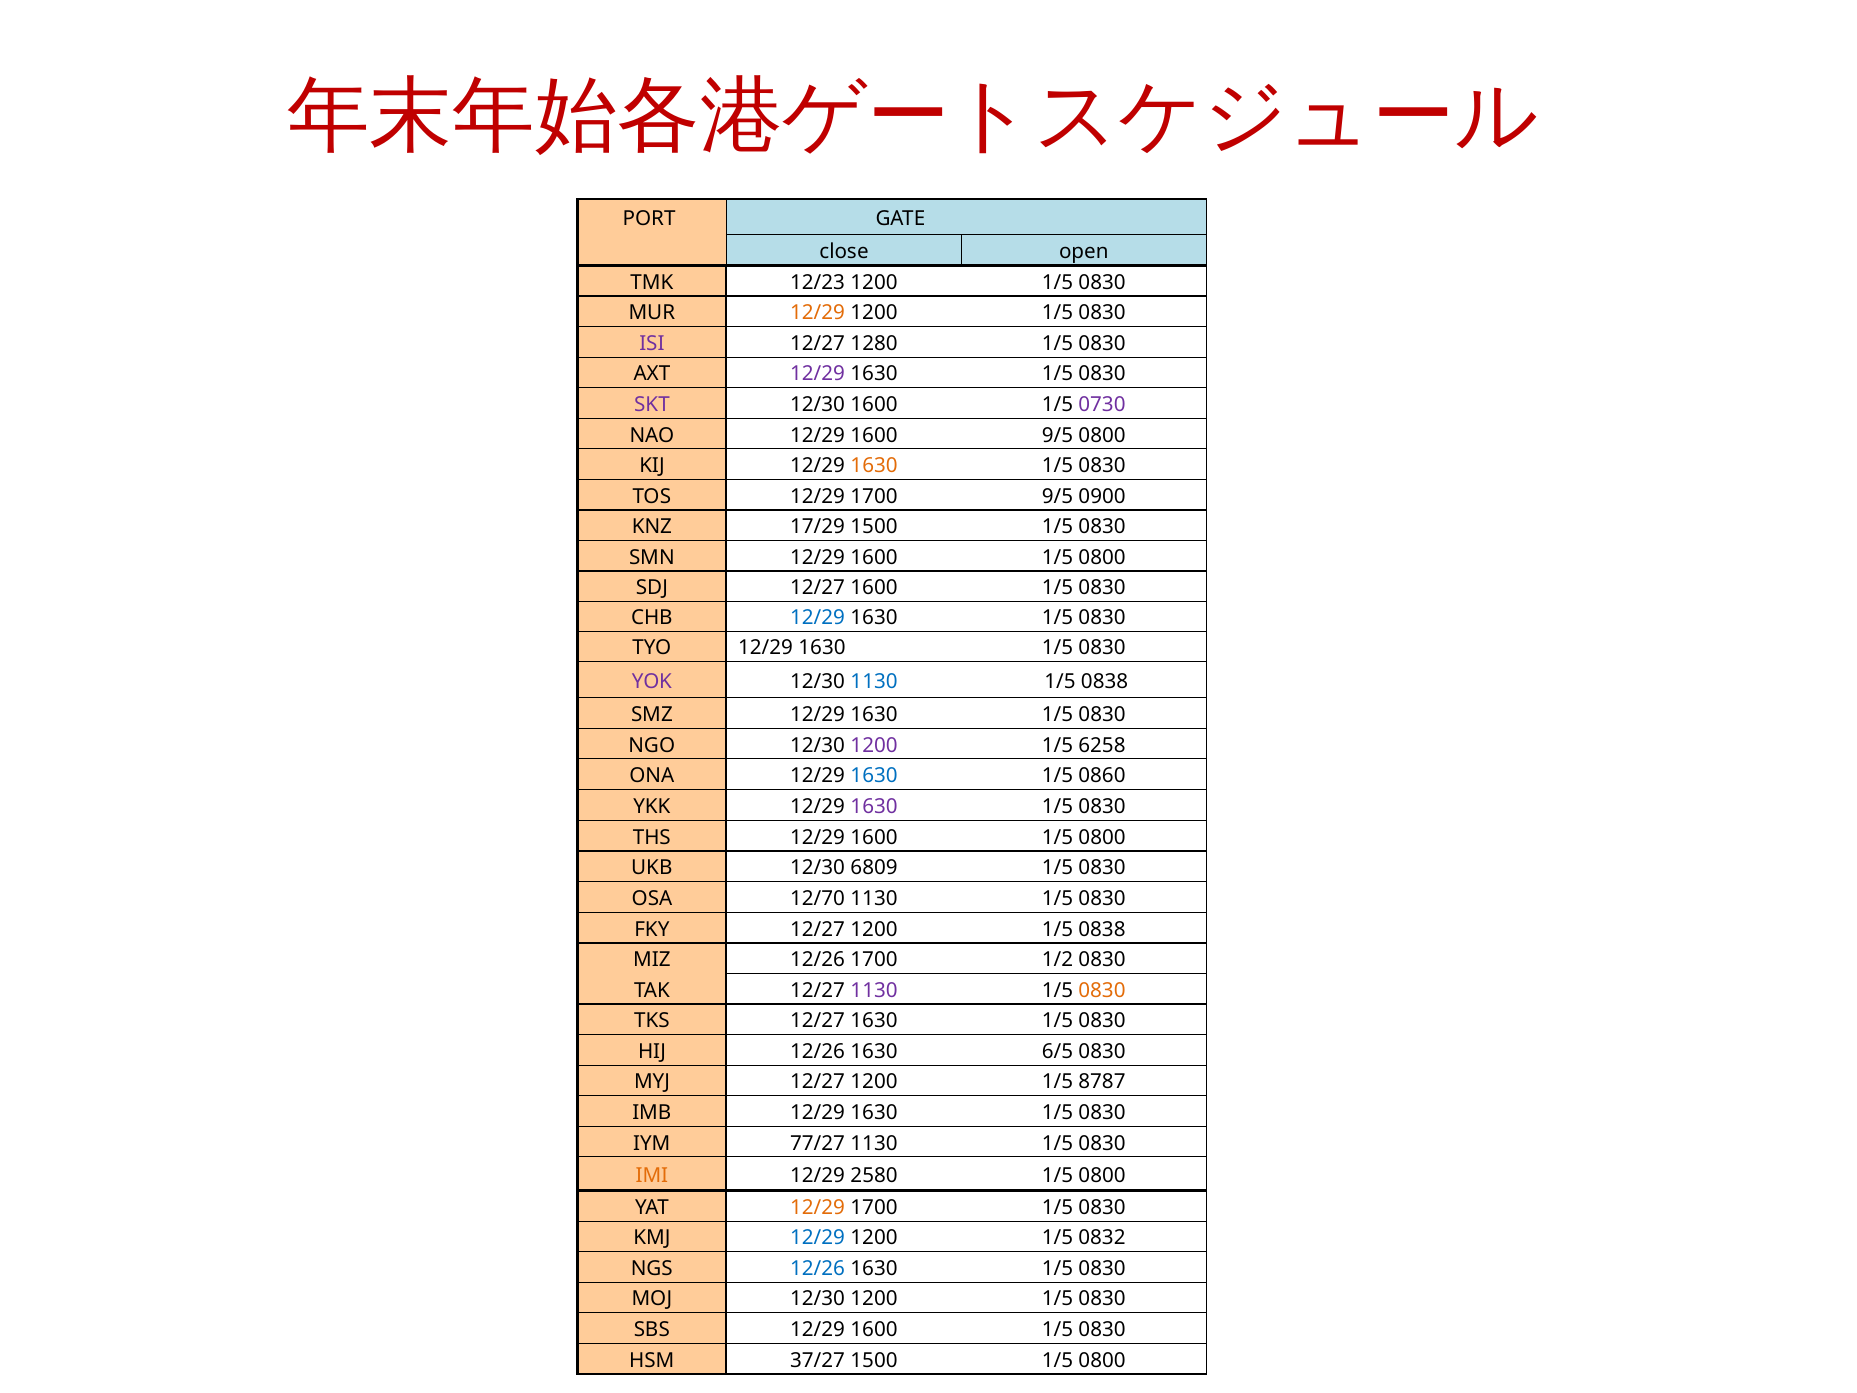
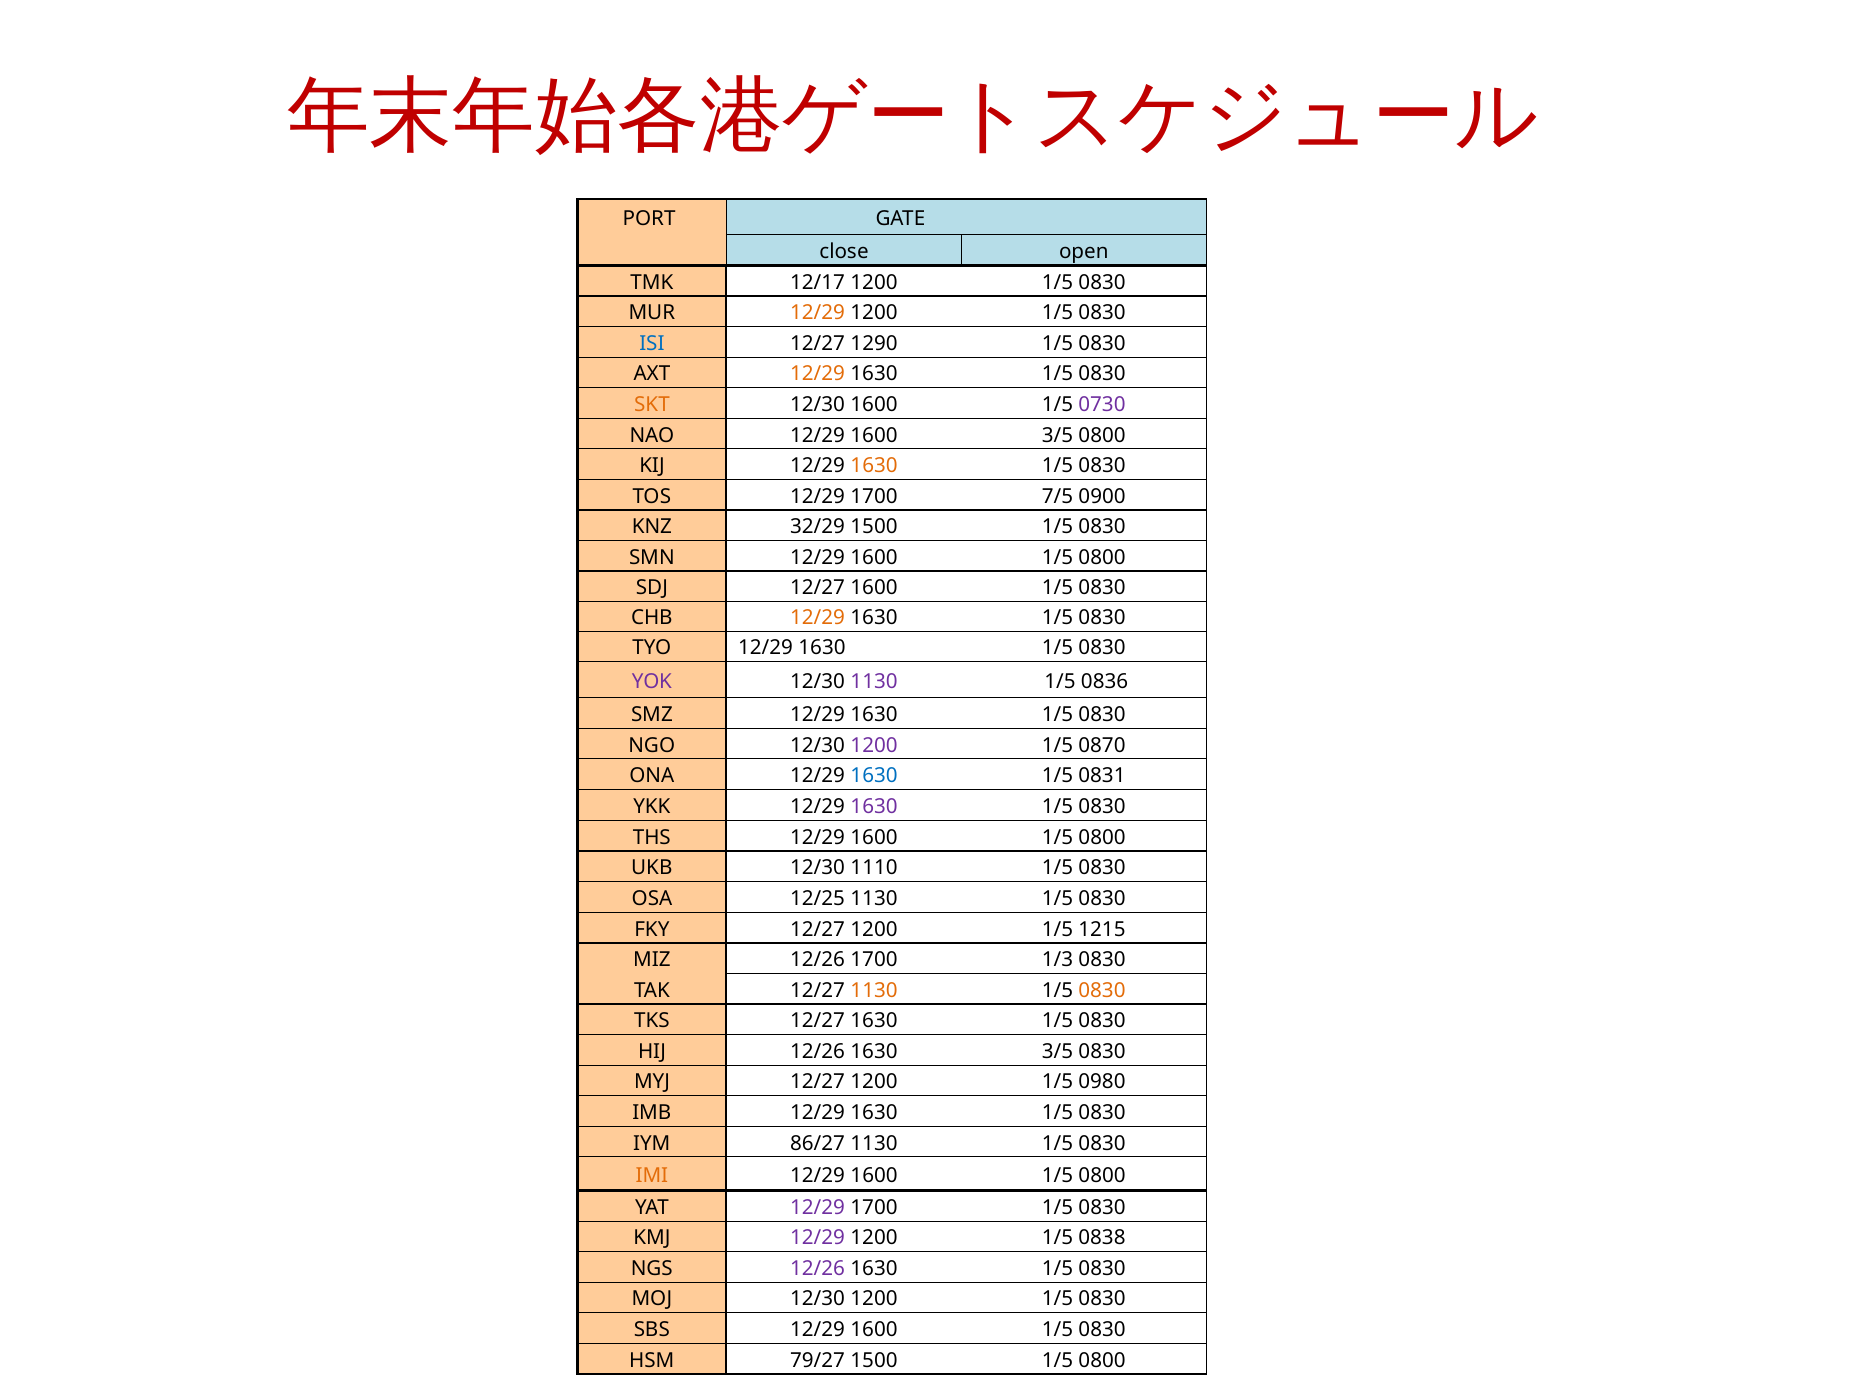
12/23: 12/23 -> 12/17
ISI colour: purple -> blue
1280: 1280 -> 1290
12/29 at (818, 374) colour: purple -> orange
SKT colour: purple -> orange
1600 9/5: 9/5 -> 3/5
1700 9/5: 9/5 -> 7/5
17/29: 17/29 -> 32/29
12/29 at (818, 618) colour: blue -> orange
1130 at (874, 681) colour: blue -> purple
0838 at (1105, 681): 0838 -> 0836
6258: 6258 -> 0870
0860: 0860 -> 0831
6809: 6809 -> 1110
12/70: 12/70 -> 12/25
1200 1/5 0838: 0838 -> 1215
1/2: 1/2 -> 1/3
1130 at (874, 990) colour: purple -> orange
1630 6/5: 6/5 -> 3/5
8787: 8787 -> 0980
77/27: 77/27 -> 86/27
2580 at (874, 1175): 2580 -> 1600
12/29 at (818, 1207) colour: orange -> purple
12/29 at (818, 1238) colour: blue -> purple
0832: 0832 -> 0838
12/26 at (818, 1268) colour: blue -> purple
37/27: 37/27 -> 79/27
